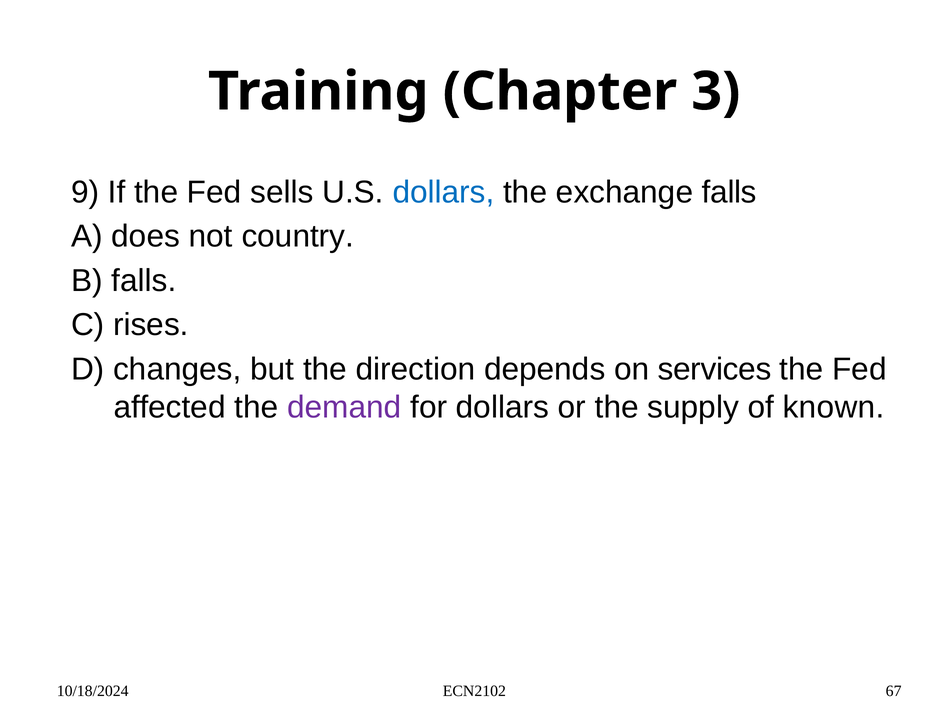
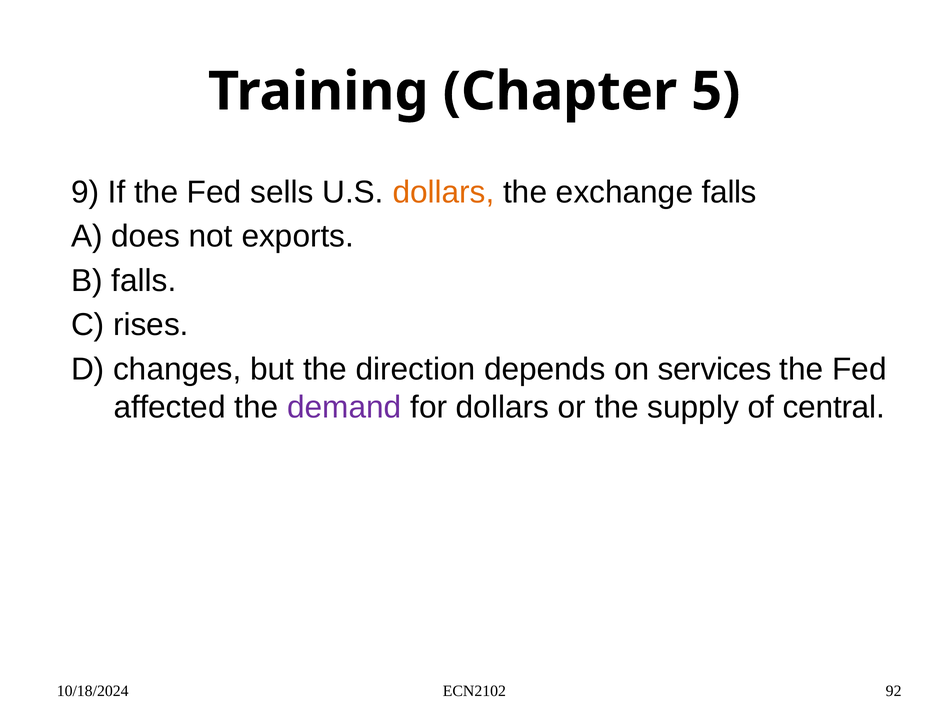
3: 3 -> 5
dollars at (444, 192) colour: blue -> orange
country: country -> exports
known: known -> central
67: 67 -> 92
